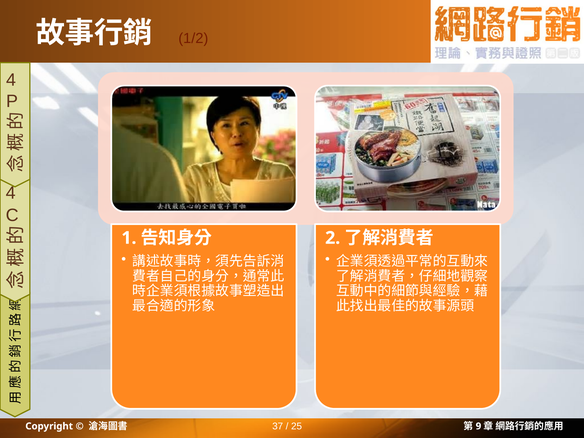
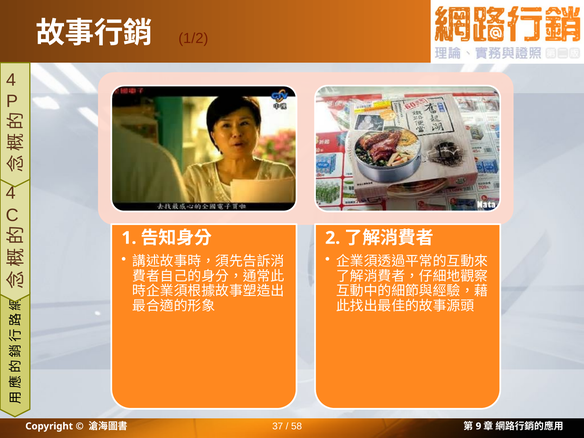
25: 25 -> 58
